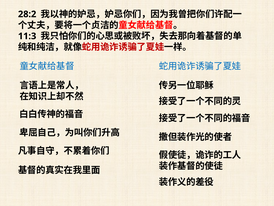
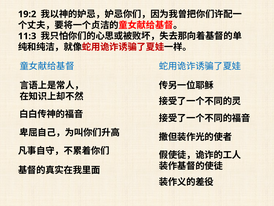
28:2: 28:2 -> 19:2
